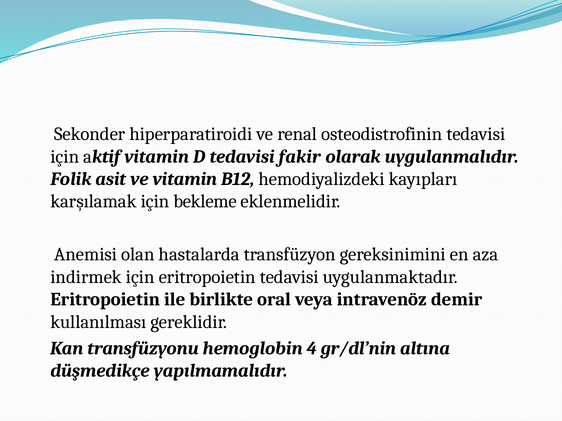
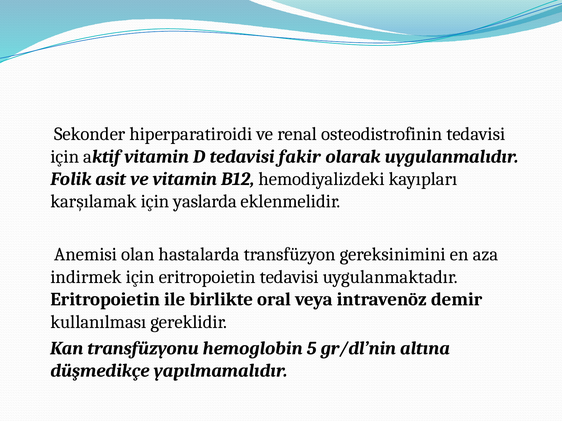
bekleme: bekleme -> yaslarda
4: 4 -> 5
